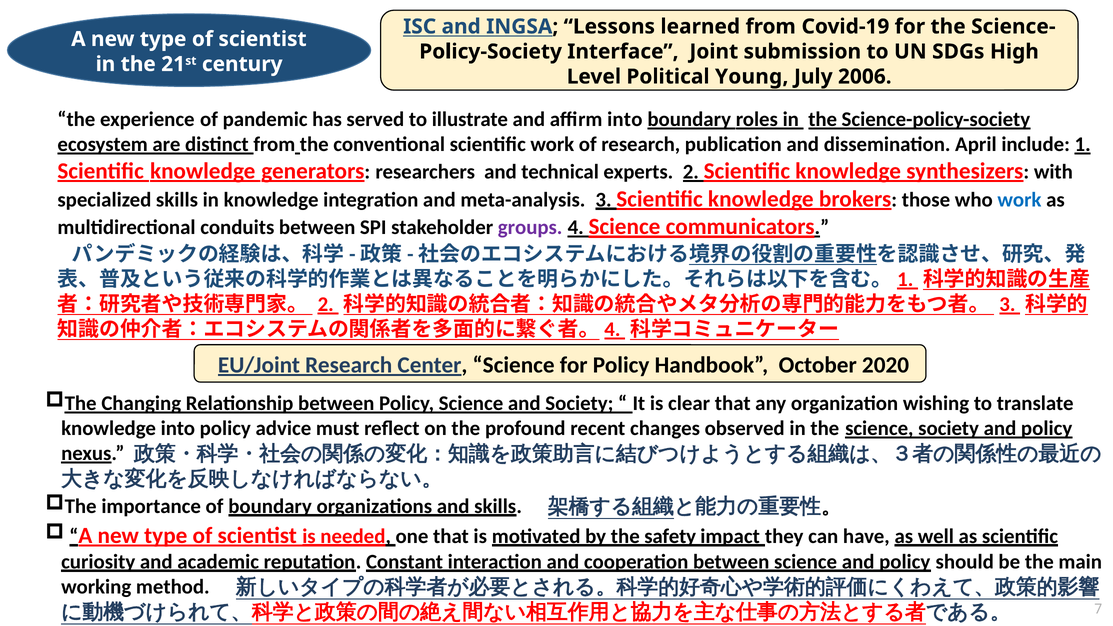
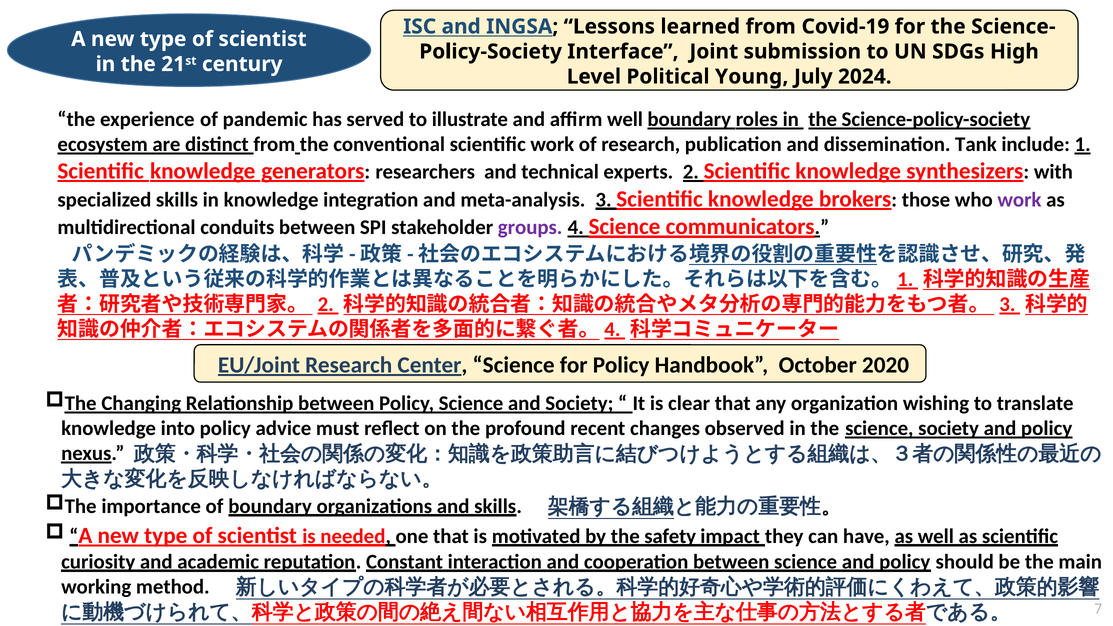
2006: 2006 -> 2024
affirm into: into -> well
April: April -> Tank
work at (1019, 200) colour: blue -> purple
